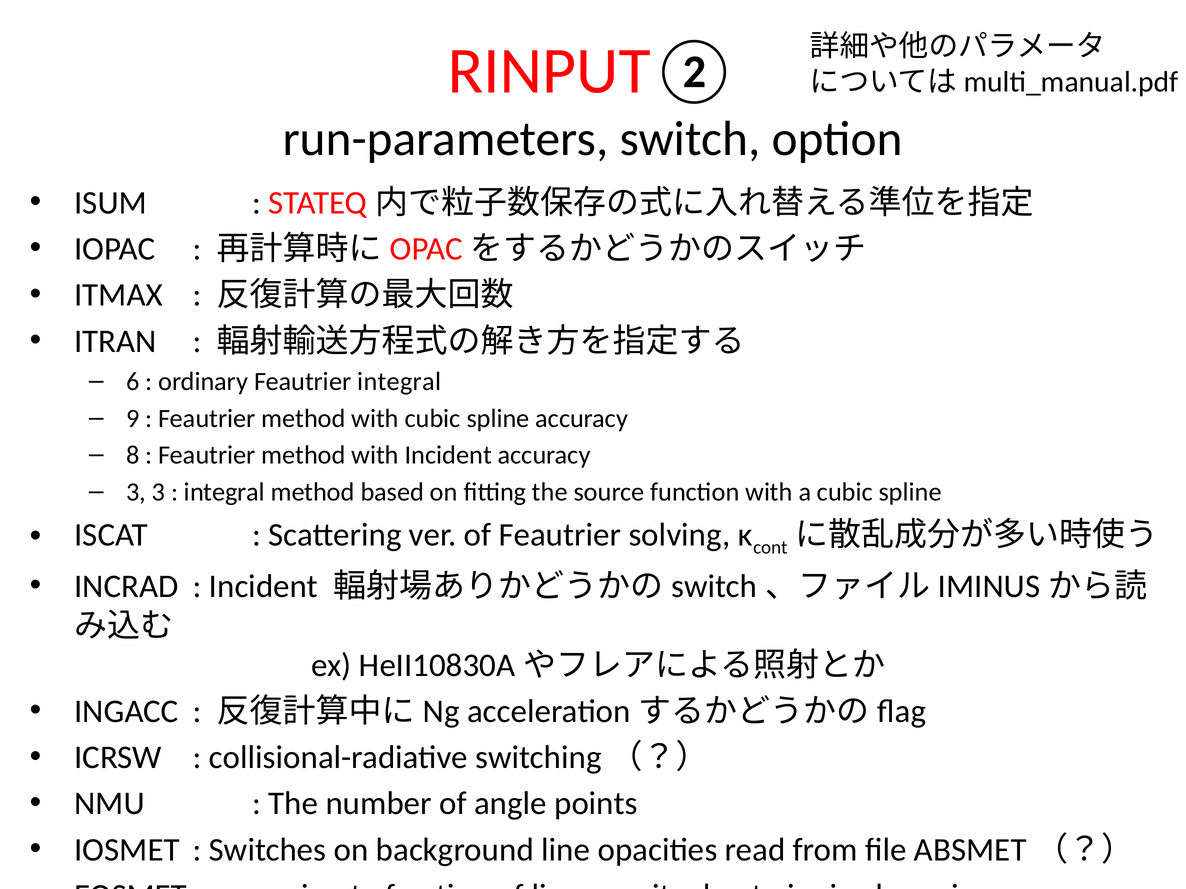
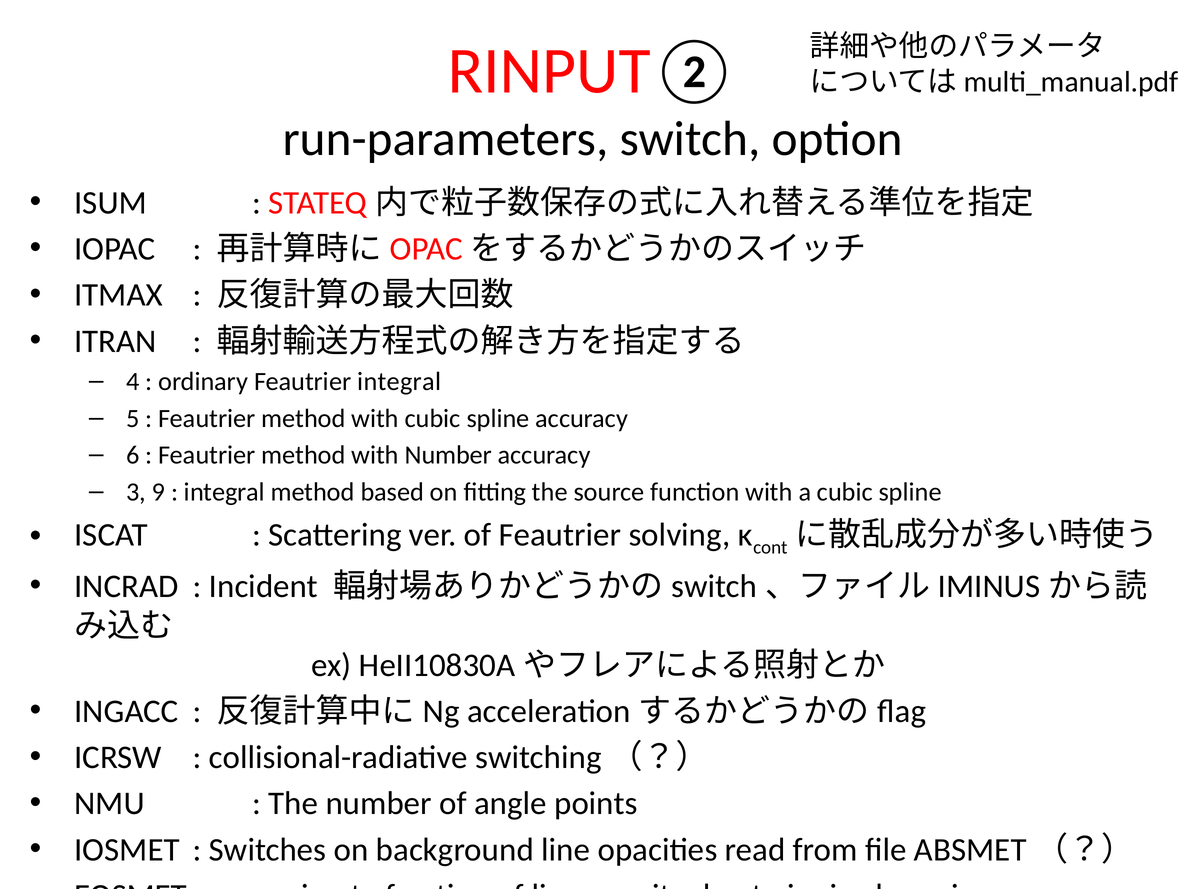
6: 6 -> 4
9: 9 -> 5
8: 8 -> 6
with Incident: Incident -> Number
3 3: 3 -> 9
